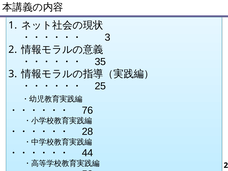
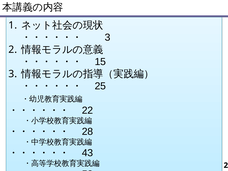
35: 35 -> 15
76: 76 -> 22
44: 44 -> 43
